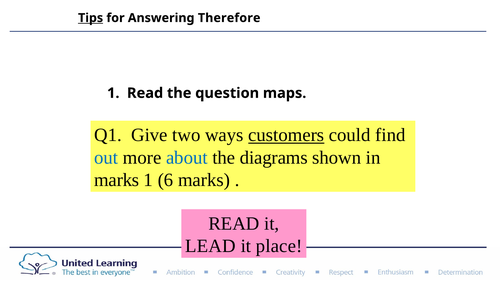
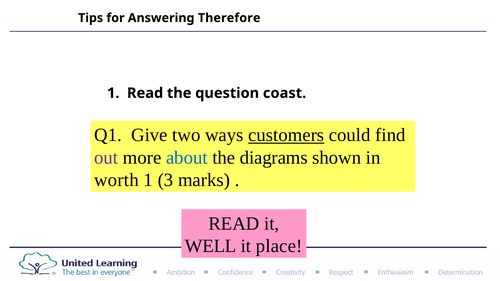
Tips underline: present -> none
maps: maps -> coast
out colour: blue -> purple
marks at (117, 180): marks -> worth
6: 6 -> 3
LEAD: LEAD -> WELL
